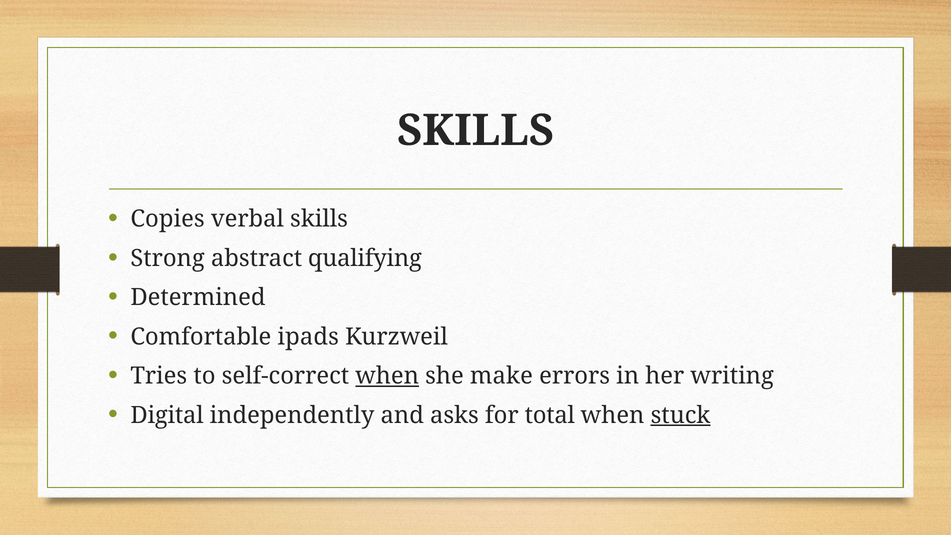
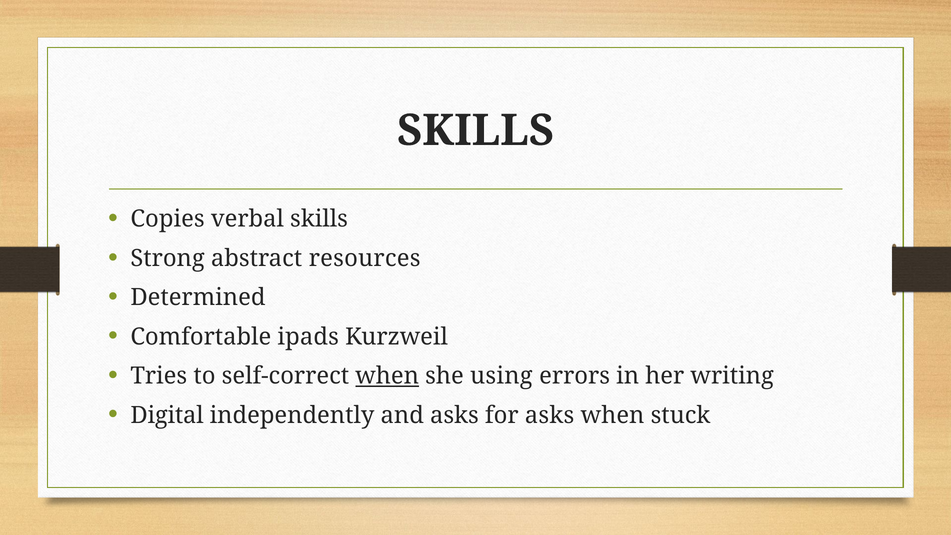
qualifying: qualifying -> resources
make: make -> using
for total: total -> asks
stuck underline: present -> none
